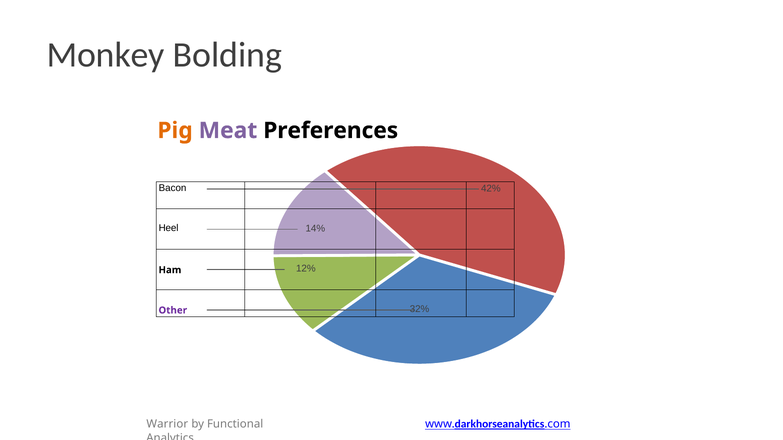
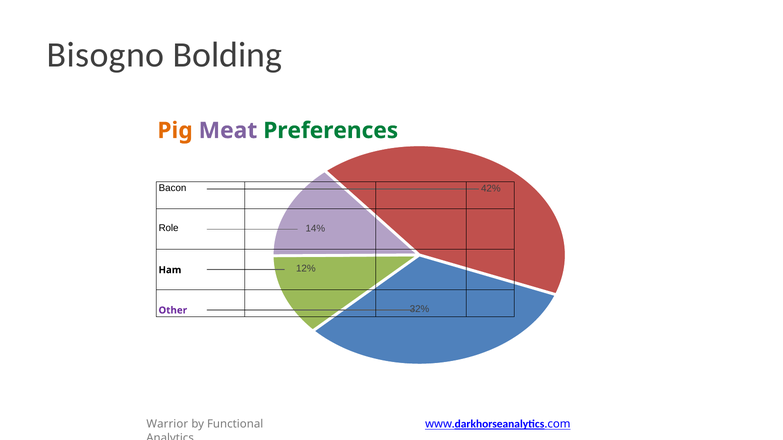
Monkey: Monkey -> Bisogno
Preferences colour: black -> green
Heel: Heel -> Role
